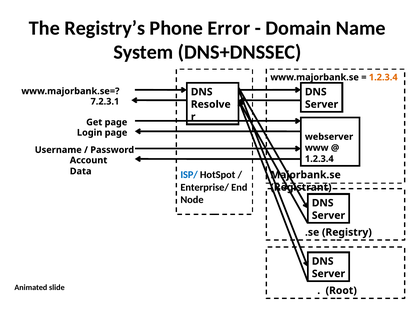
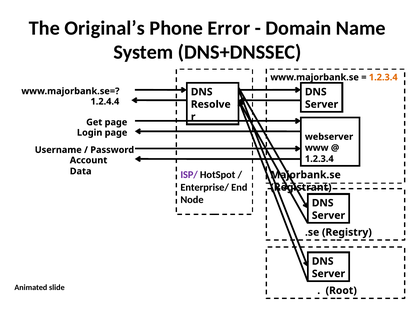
Registry’s: Registry’s -> Original’s
7.2.3.1: 7.2.3.1 -> 1.2.4.4
ISP/ colour: blue -> purple
